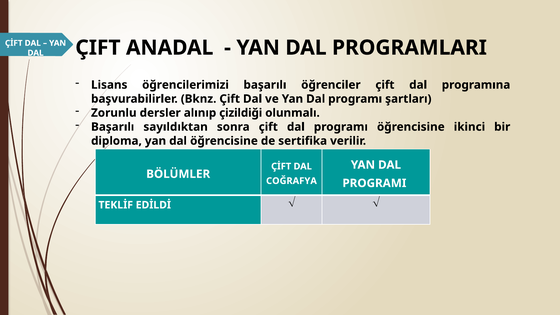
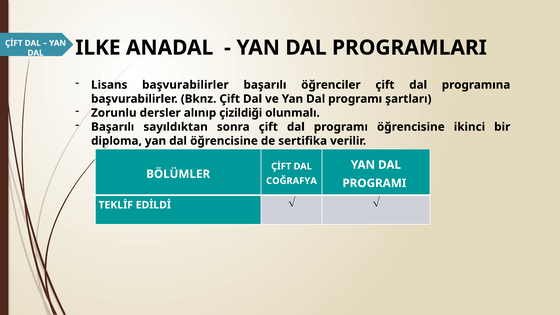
ÇIFT at (98, 48): ÇIFT -> ILKE
Lisans öğrencilerimizi: öğrencilerimizi -> başvurabilirler
